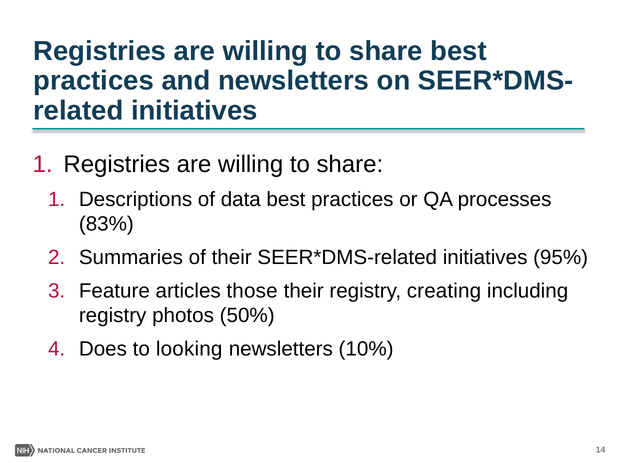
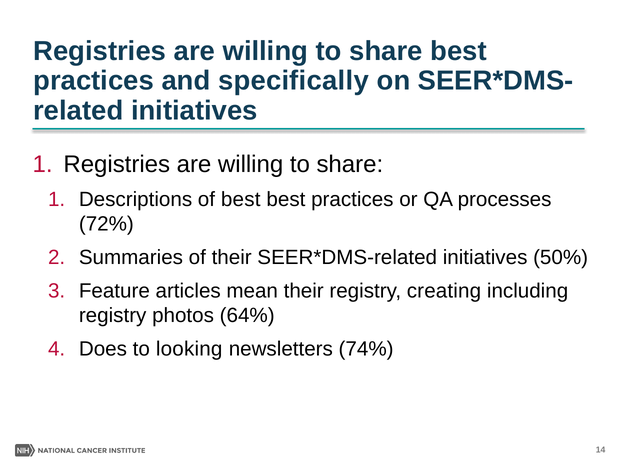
and newsletters: newsletters -> specifically
of data: data -> best
83%: 83% -> 72%
95%: 95% -> 50%
those: those -> mean
50%: 50% -> 64%
10%: 10% -> 74%
